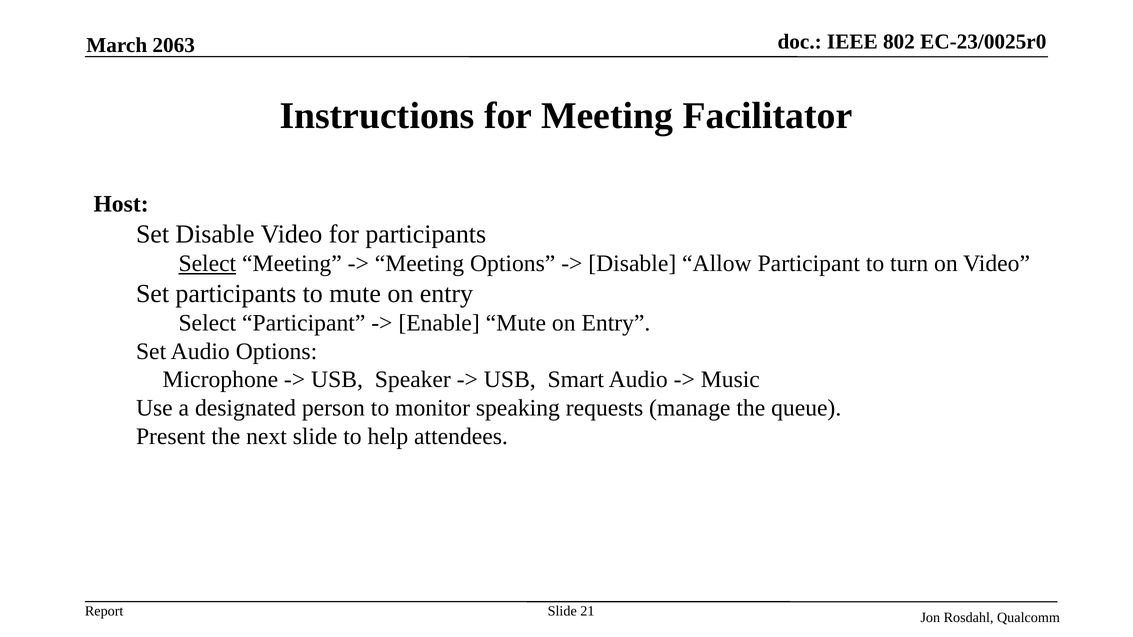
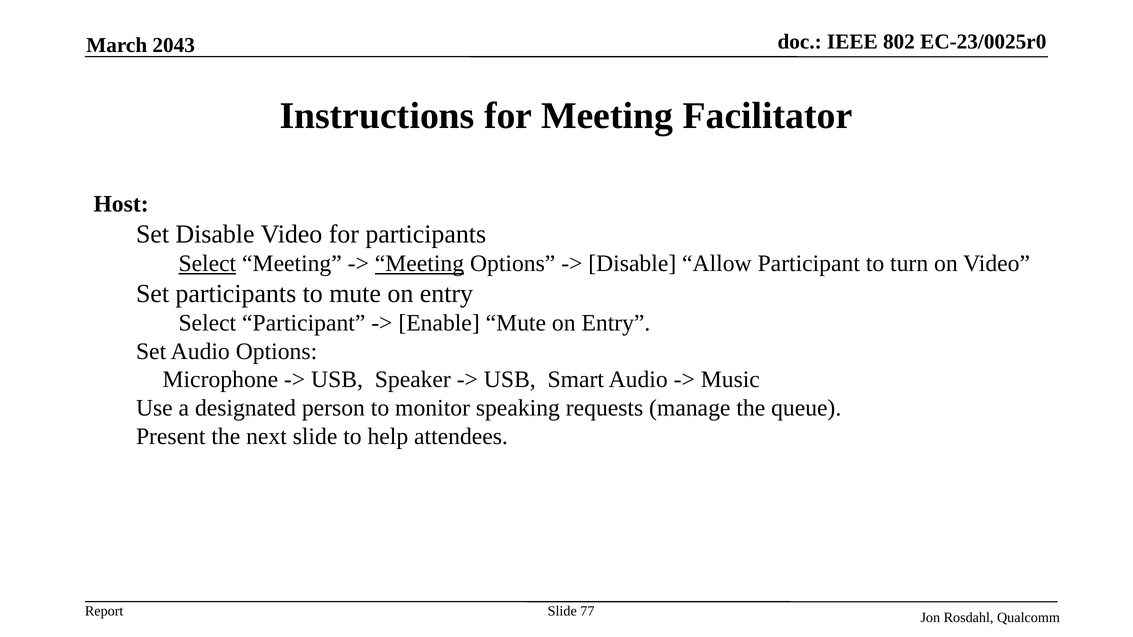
2063: 2063 -> 2043
Meeting at (419, 264) underline: none -> present
21: 21 -> 77
